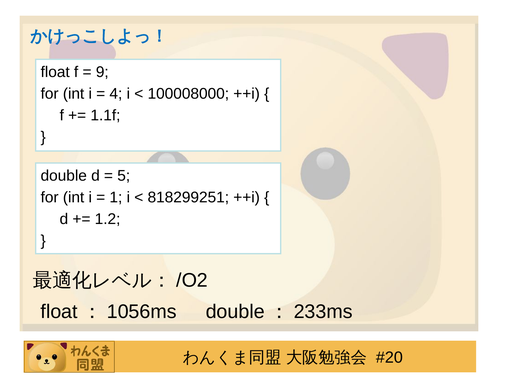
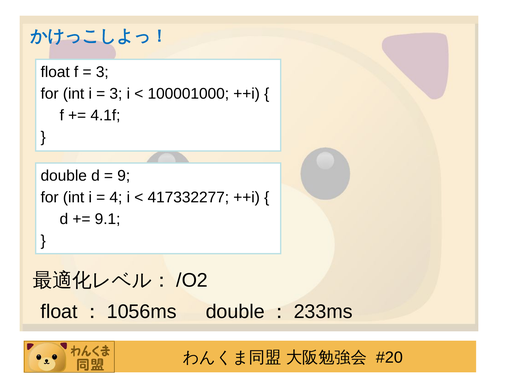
9 at (102, 72): 9 -> 3
4 at (116, 94): 4 -> 3
100008000: 100008000 -> 100001000
1.1f: 1.1f -> 4.1f
5: 5 -> 9
1: 1 -> 4
818299251: 818299251 -> 417332277
1.2: 1.2 -> 9.1
